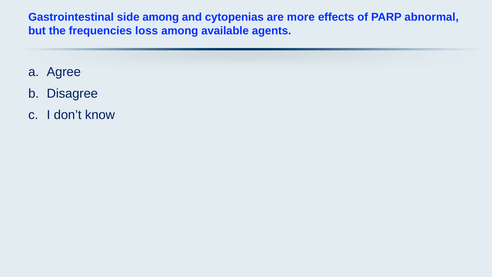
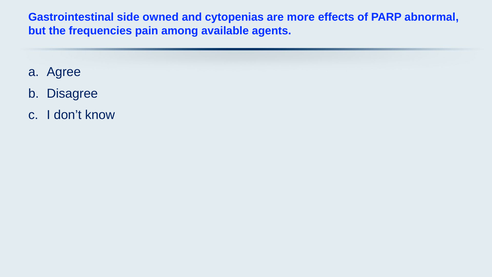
side among: among -> owned
loss: loss -> pain
